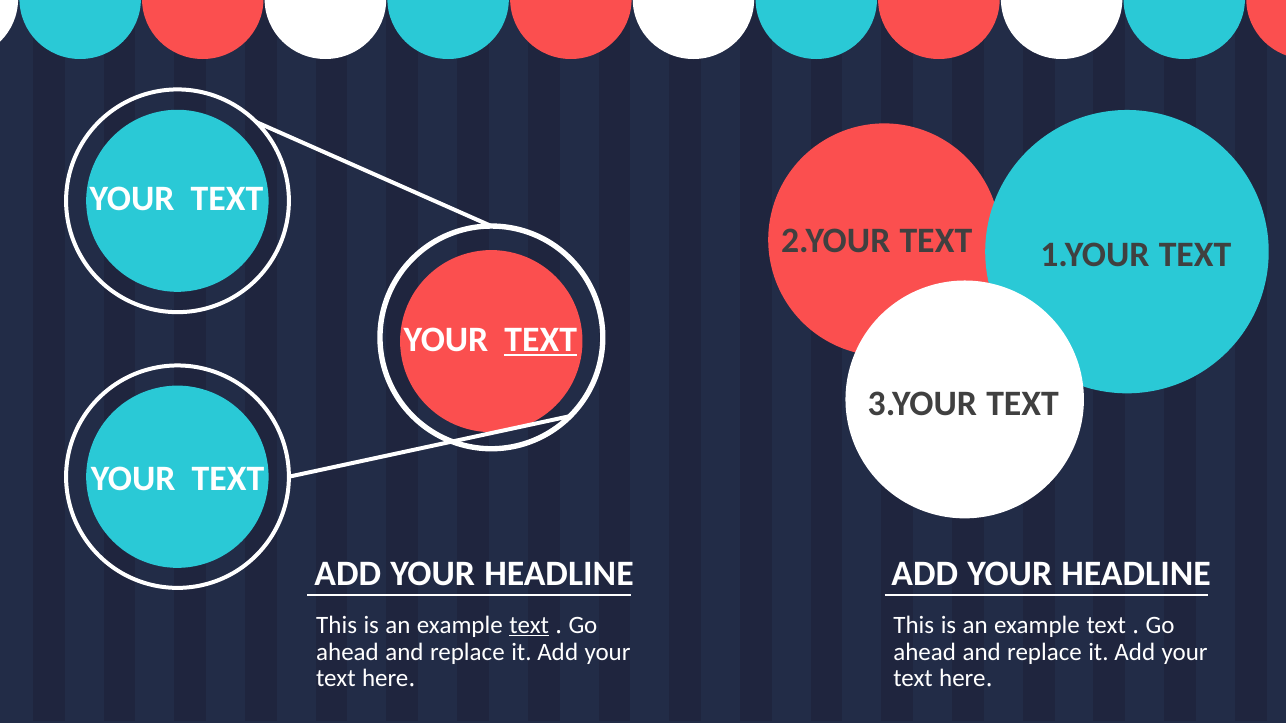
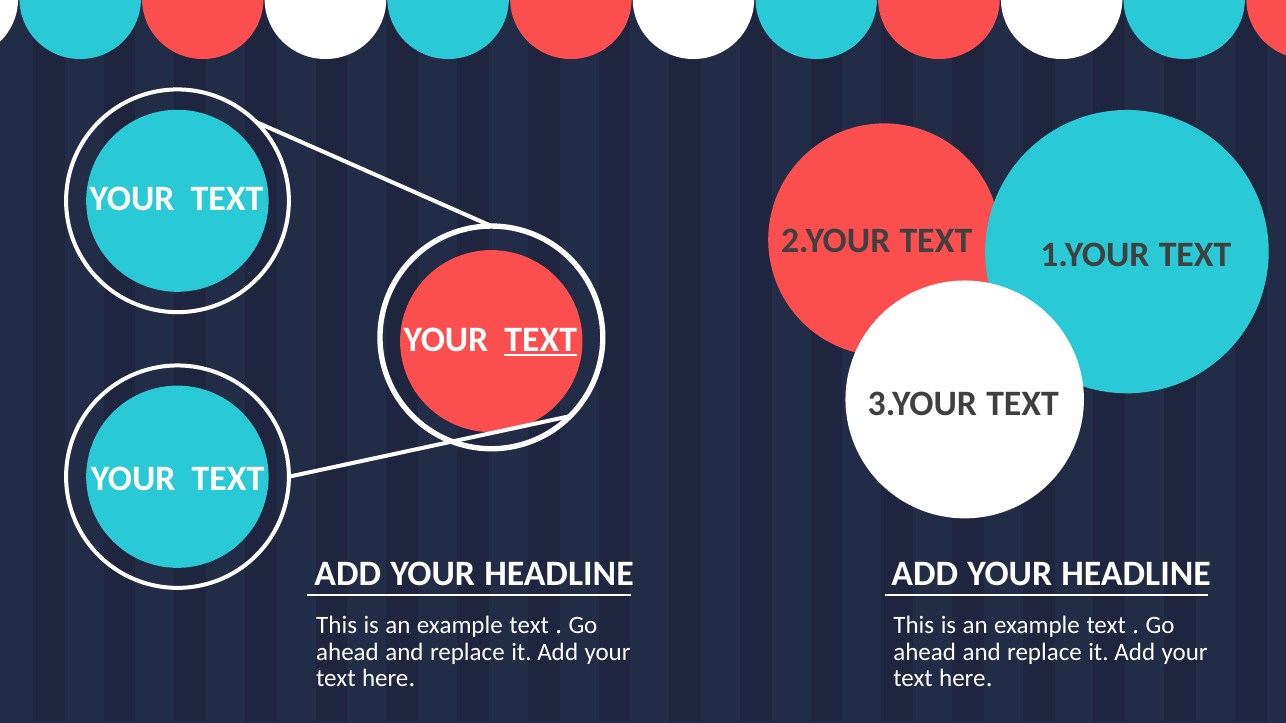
text at (529, 625) underline: present -> none
